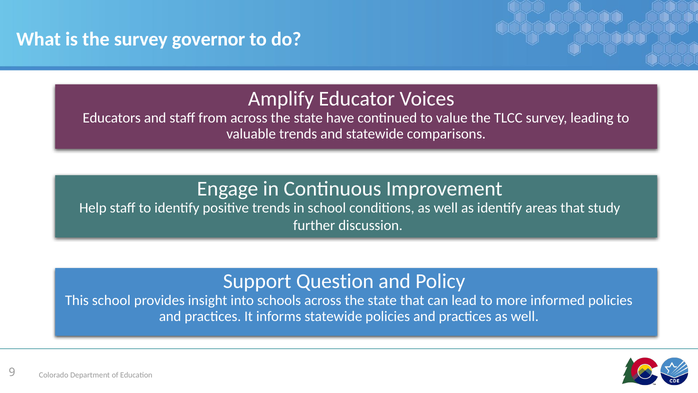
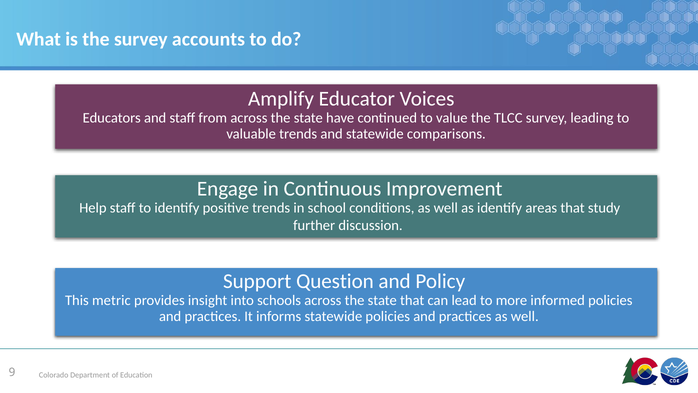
governor: governor -> accounts
This school: school -> metric
